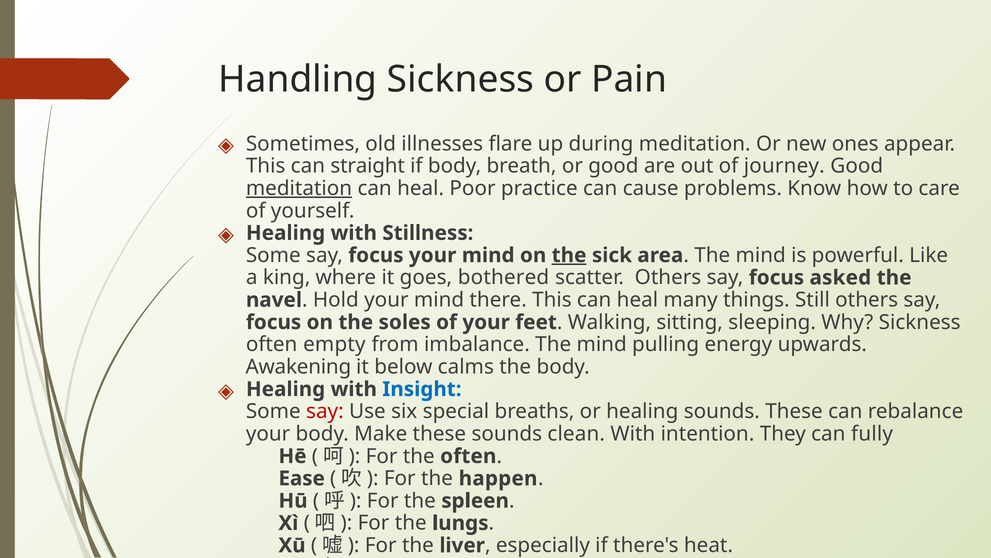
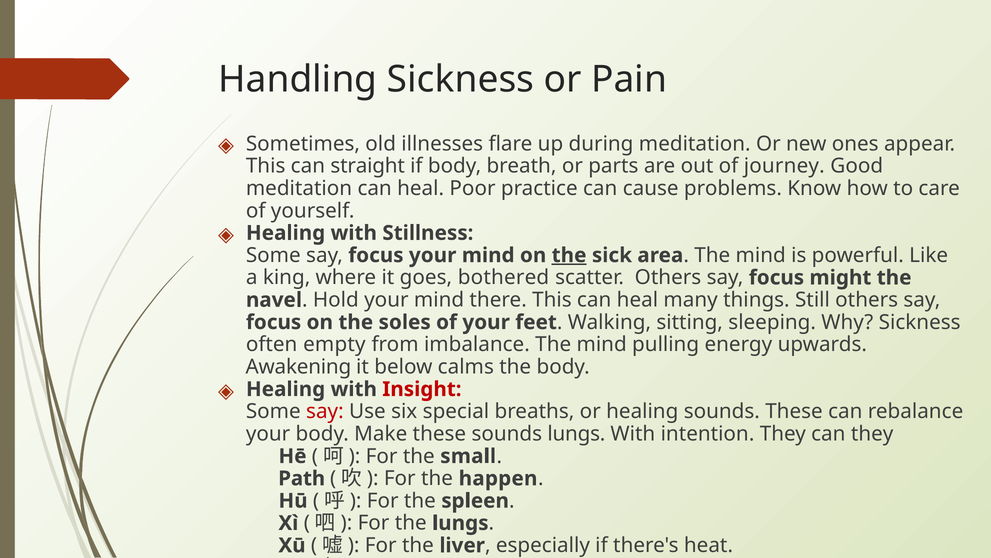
or good: good -> parts
meditation at (299, 188) underline: present -> none
asked: asked -> might
Insight colour: blue -> red
sounds clean: clean -> lungs
can fully: fully -> they
the often: often -> small
Ease: Ease -> Path
